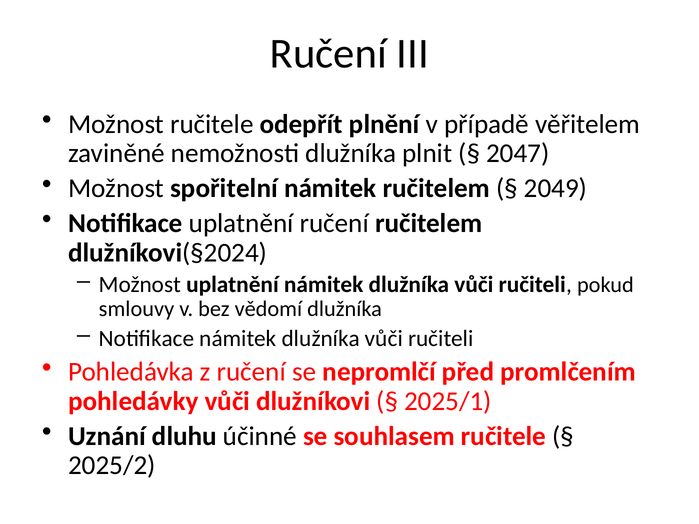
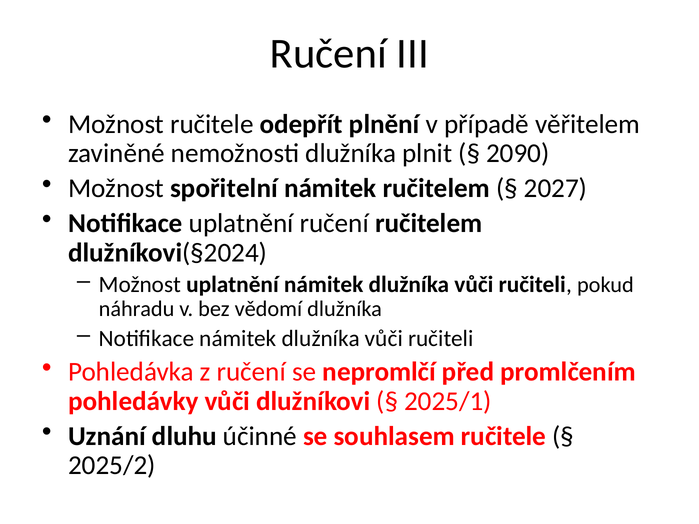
2047: 2047 -> 2090
2049: 2049 -> 2027
smlouvy: smlouvy -> náhradu
